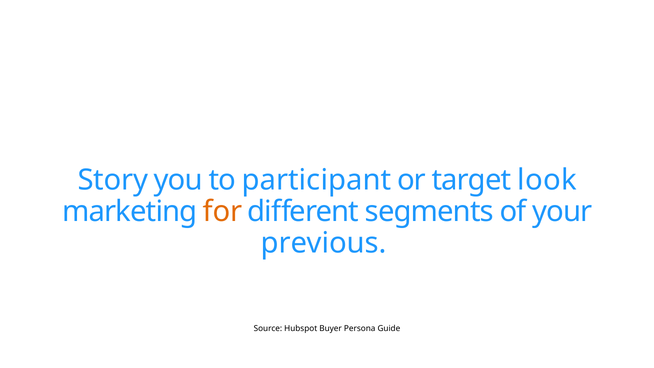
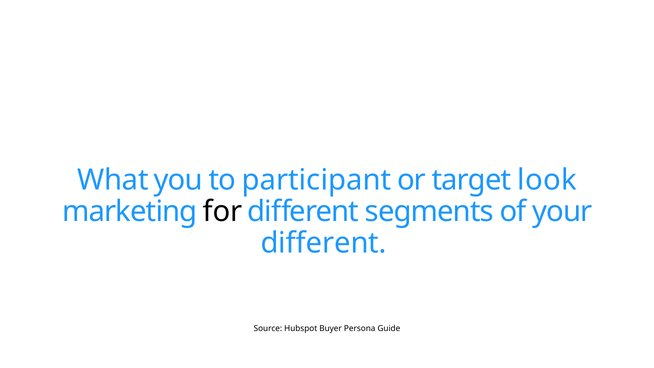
Story: Story -> What
for colour: orange -> black
previous at (324, 243): previous -> different
